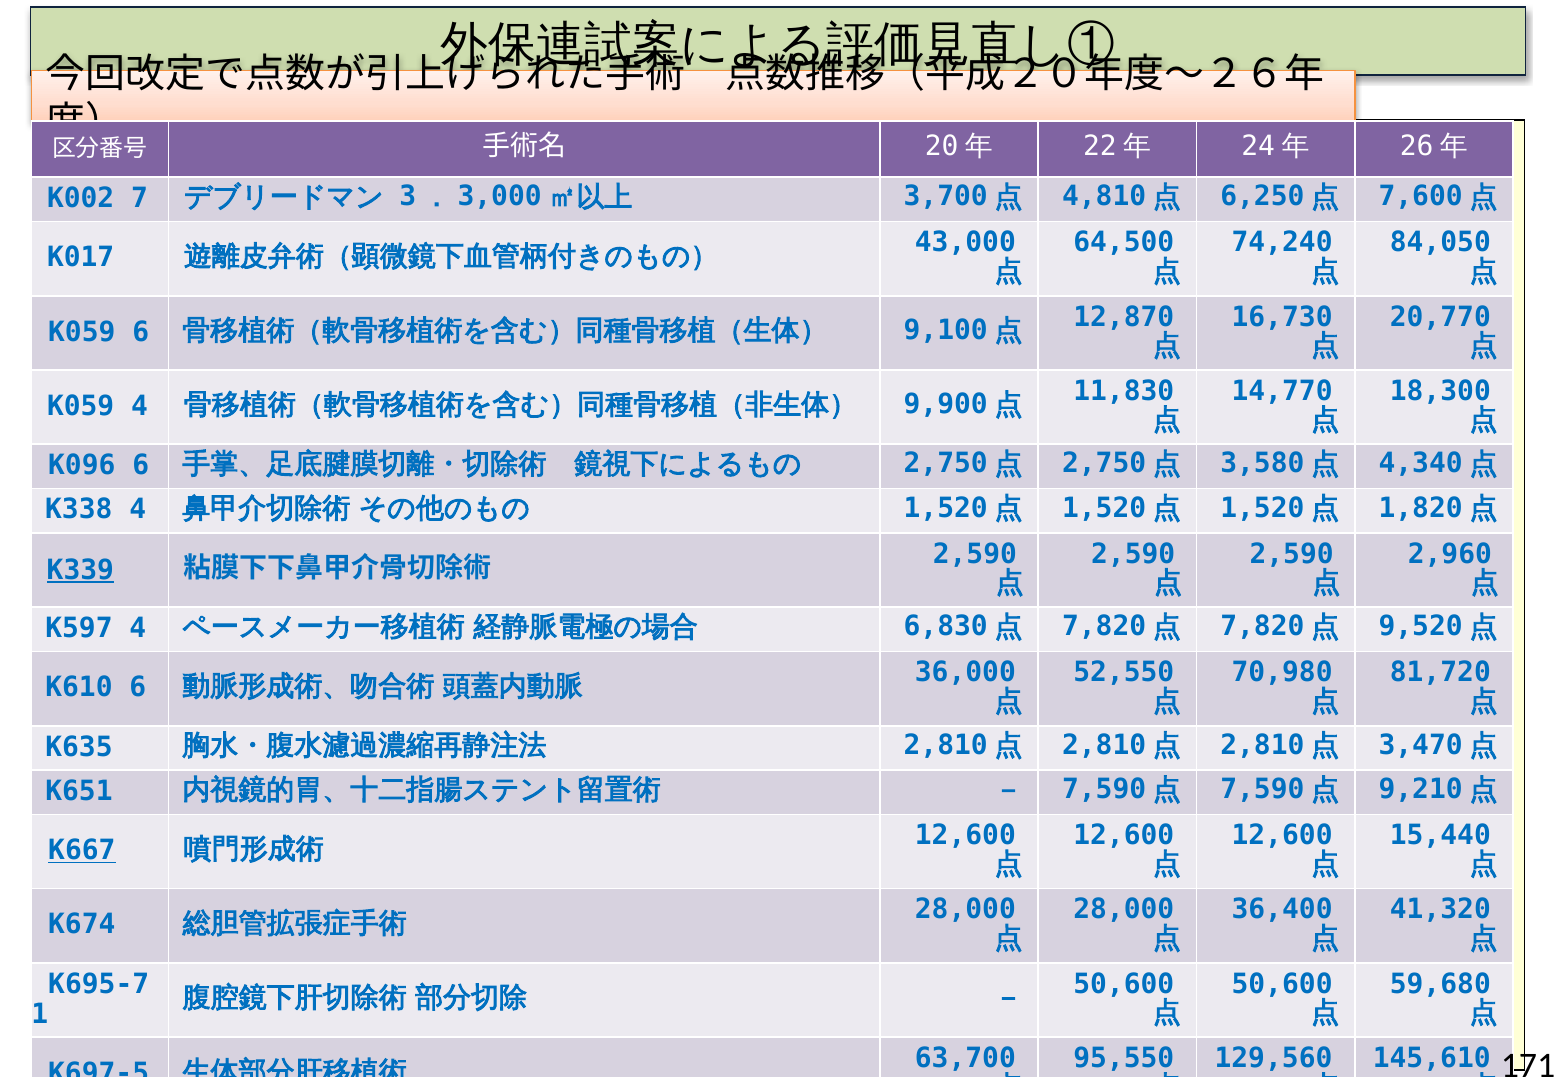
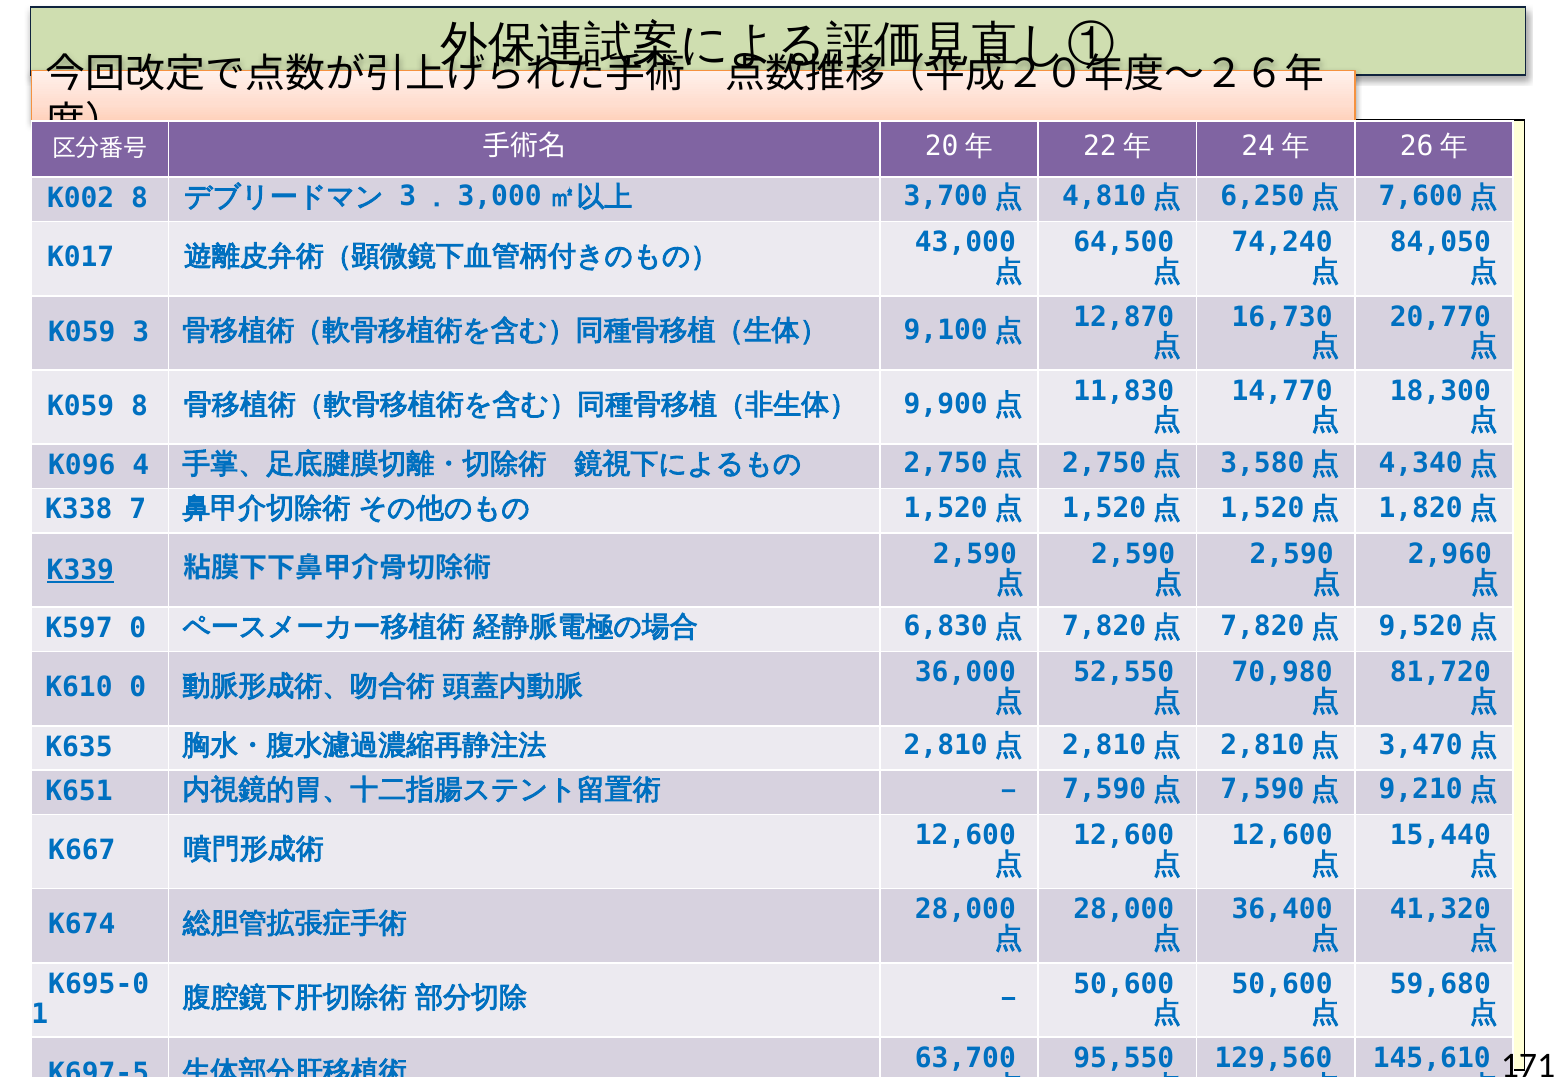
K002 7: 7 -> 8
K059 6: 6 -> 3
K059 4: 4 -> 8
K096 6: 6 -> 4
K338 4: 4 -> 7
K597 4: 4 -> 0
K610 6: 6 -> 0
K667 underline: present -> none
K695-7: K695-7 -> K695-0
